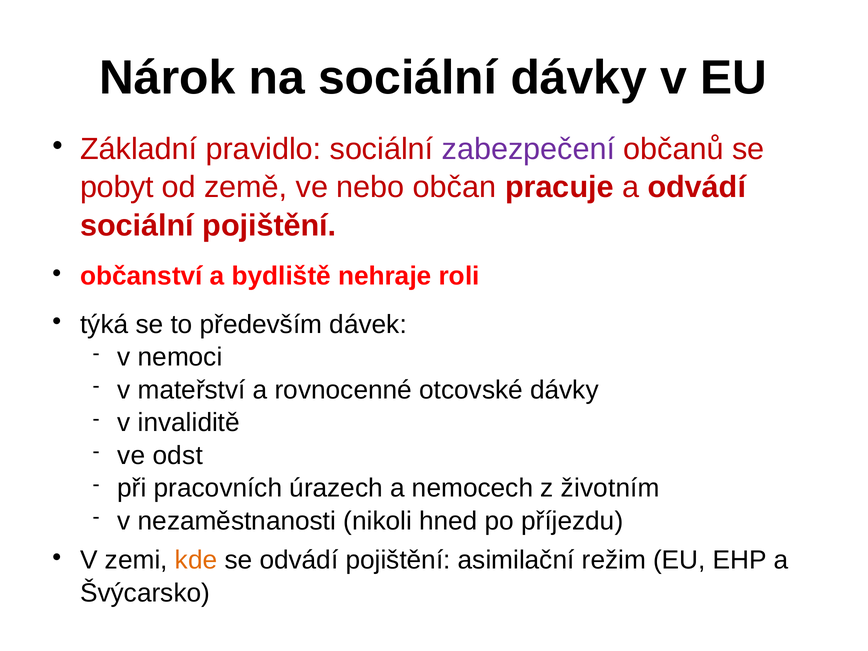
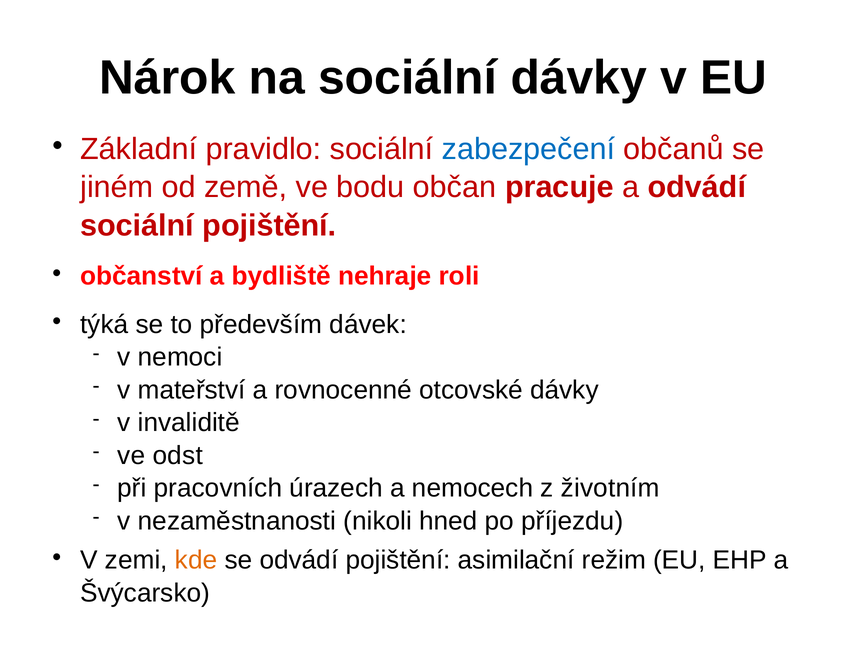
zabezpečení colour: purple -> blue
pobyt: pobyt -> jiném
nebo: nebo -> bodu
